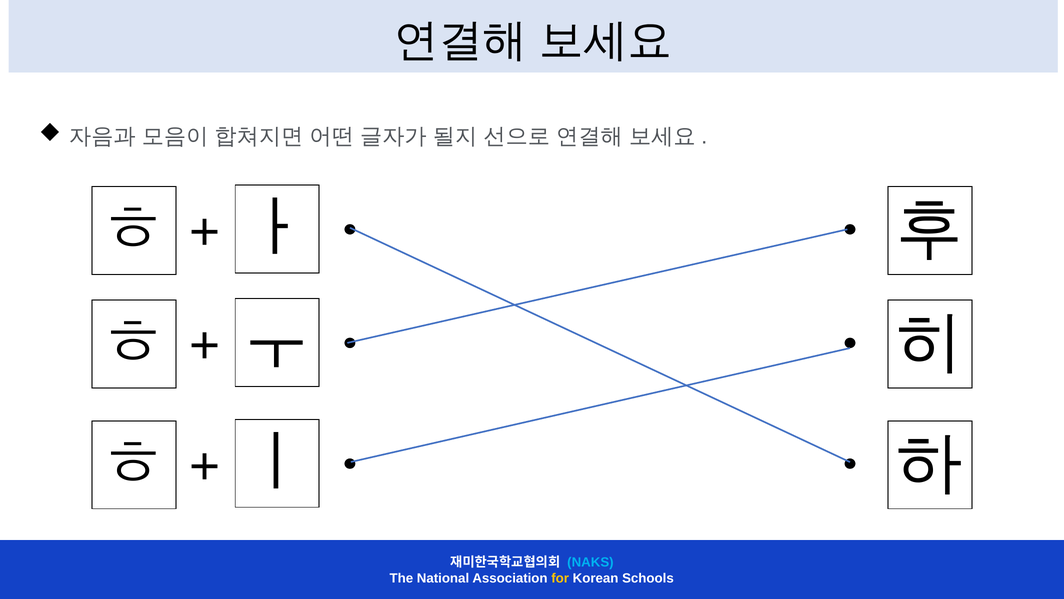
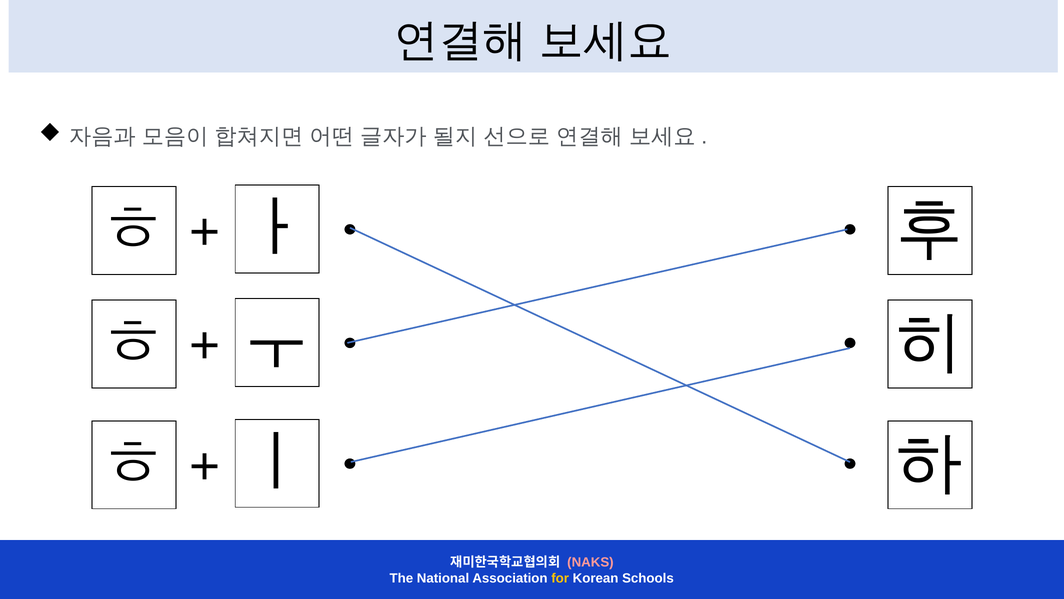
NAKS colour: light blue -> pink
